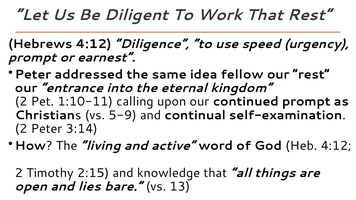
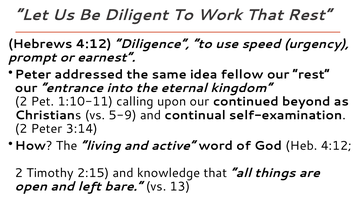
continued prompt: prompt -> beyond
lies: lies -> left
